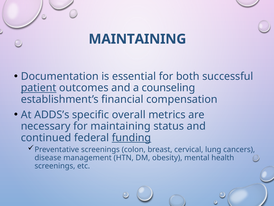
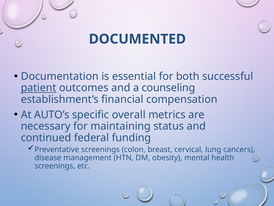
MAINTAINING at (137, 39): MAINTAINING -> DOCUMENTED
ADDS’s: ADDS’s -> AUTO’s
funding underline: present -> none
